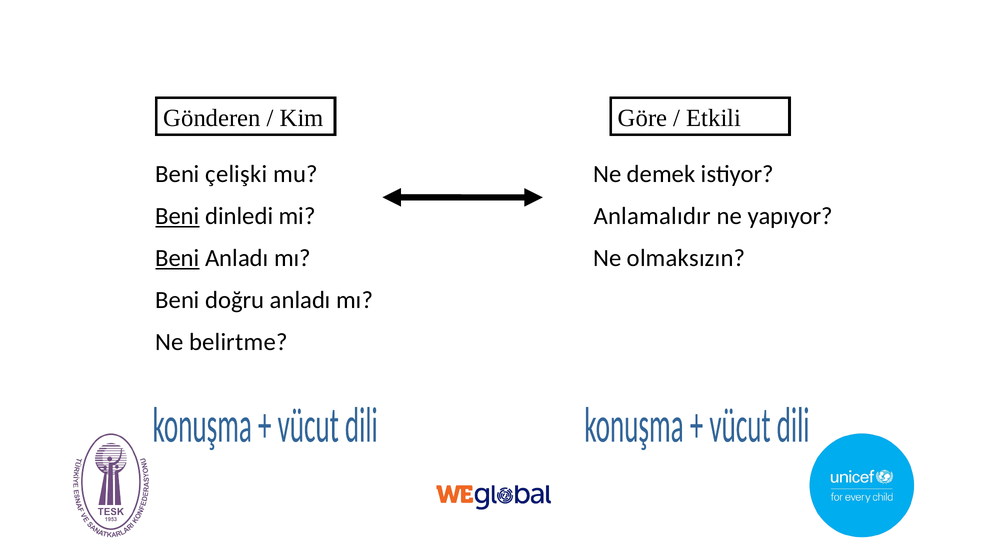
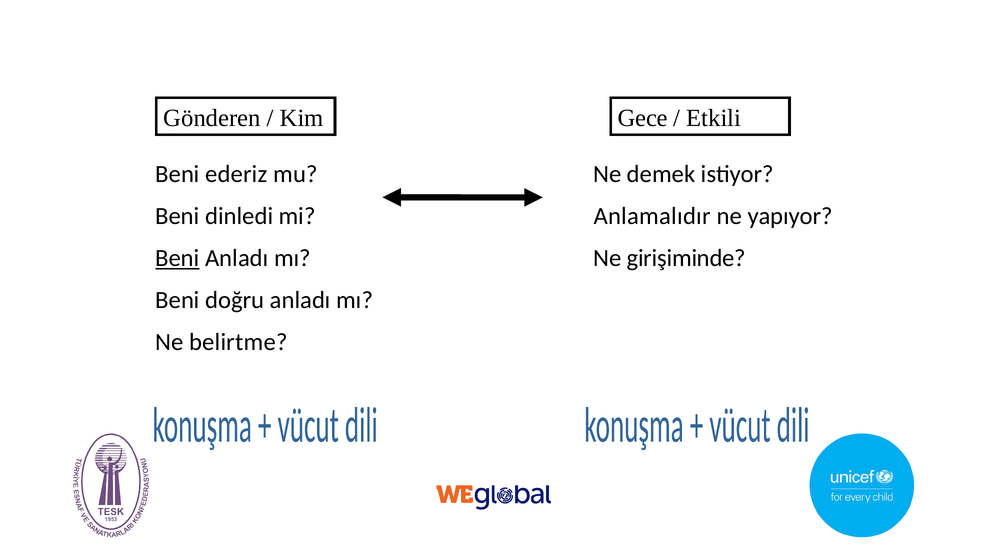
Göre: Göre -> Gece
çelişki: çelişki -> ederiz
Beni at (177, 216) underline: present -> none
olmaksızın: olmaksızın -> girişiminde
